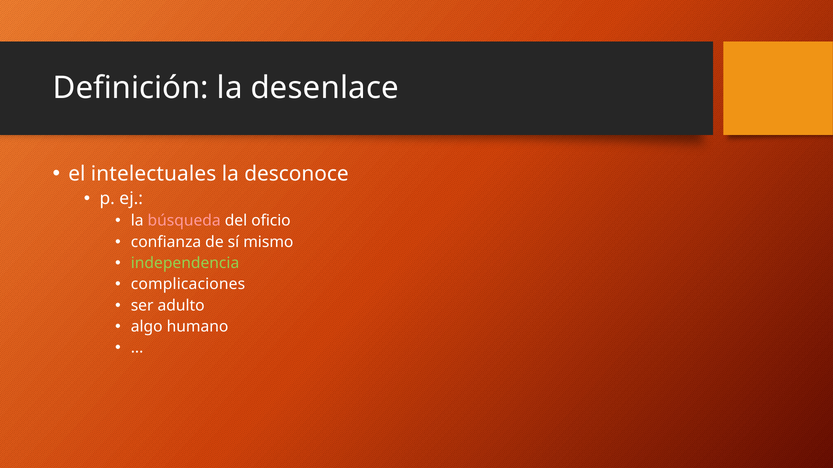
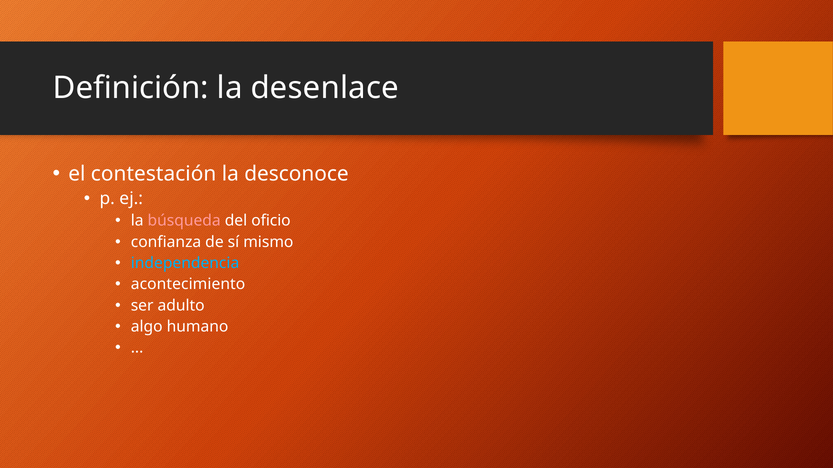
intelectuales: intelectuales -> contestación
independencia colour: light green -> light blue
complicaciones: complicaciones -> acontecimiento
